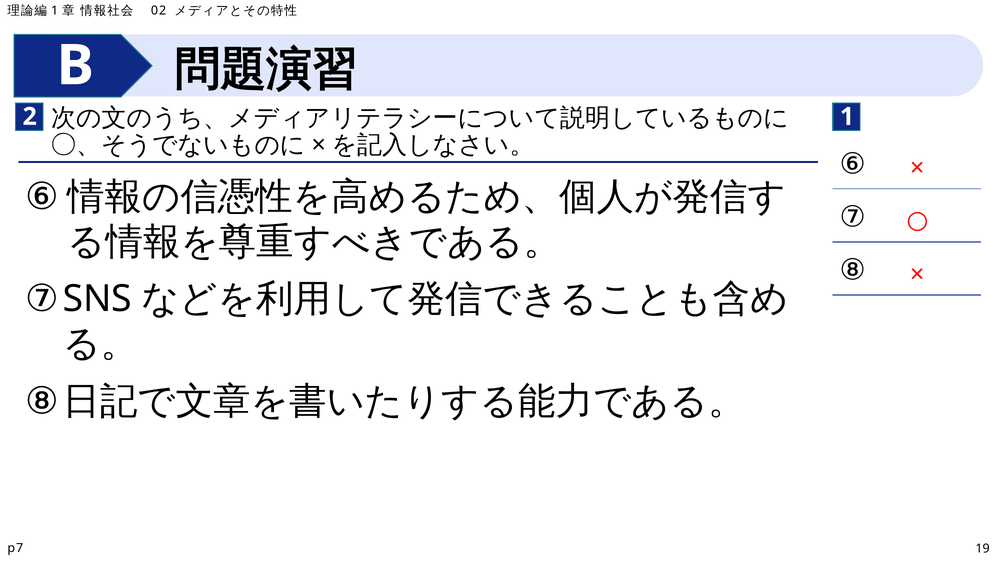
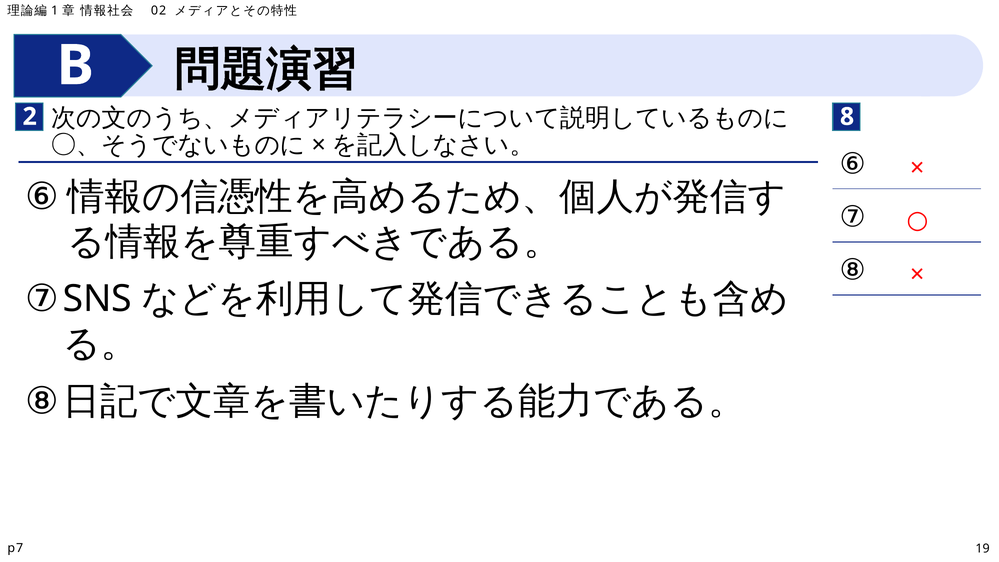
2 1: 1 -> 8
